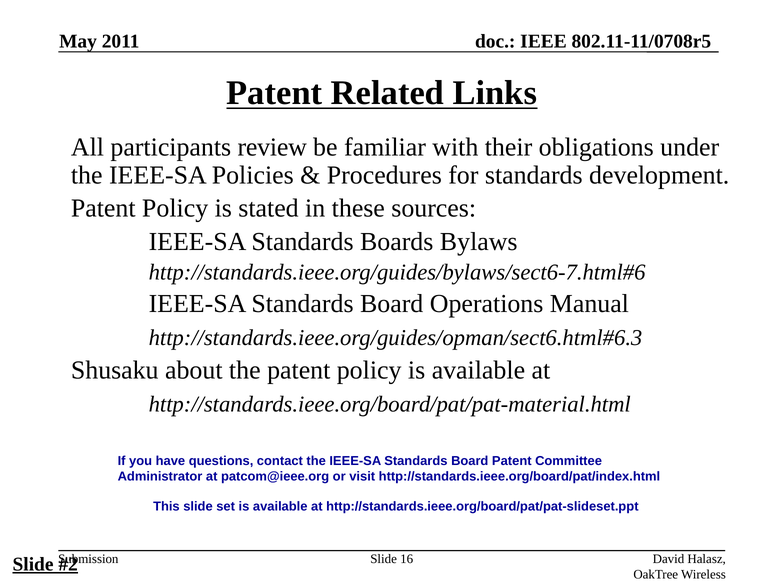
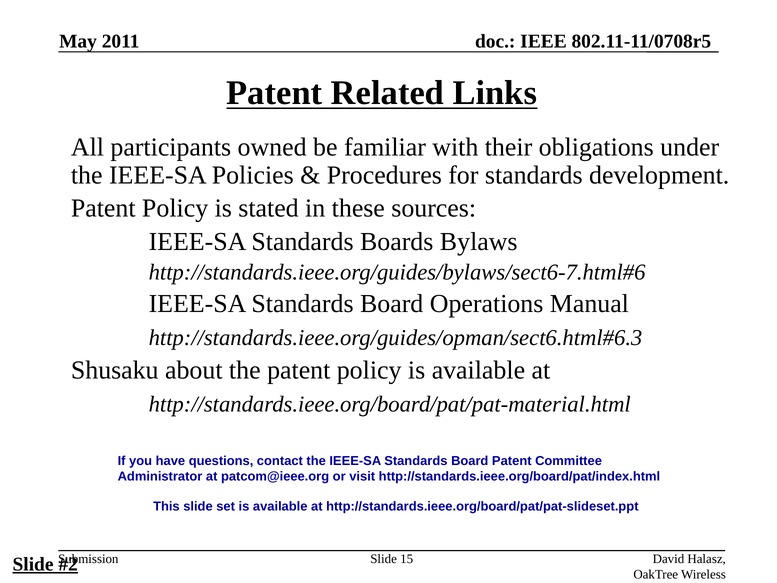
review: review -> owned
16: 16 -> 15
